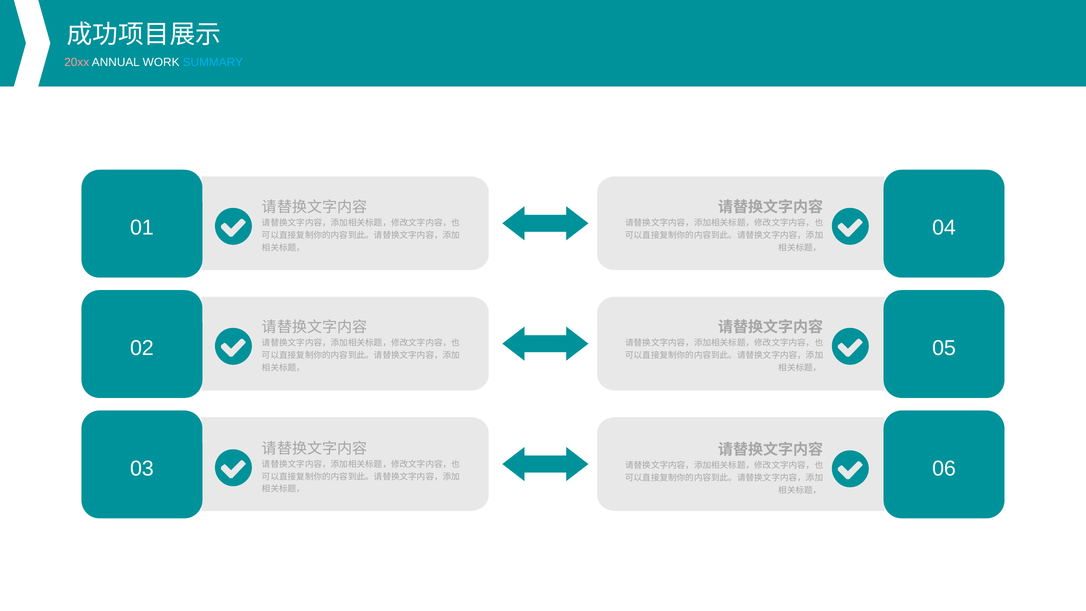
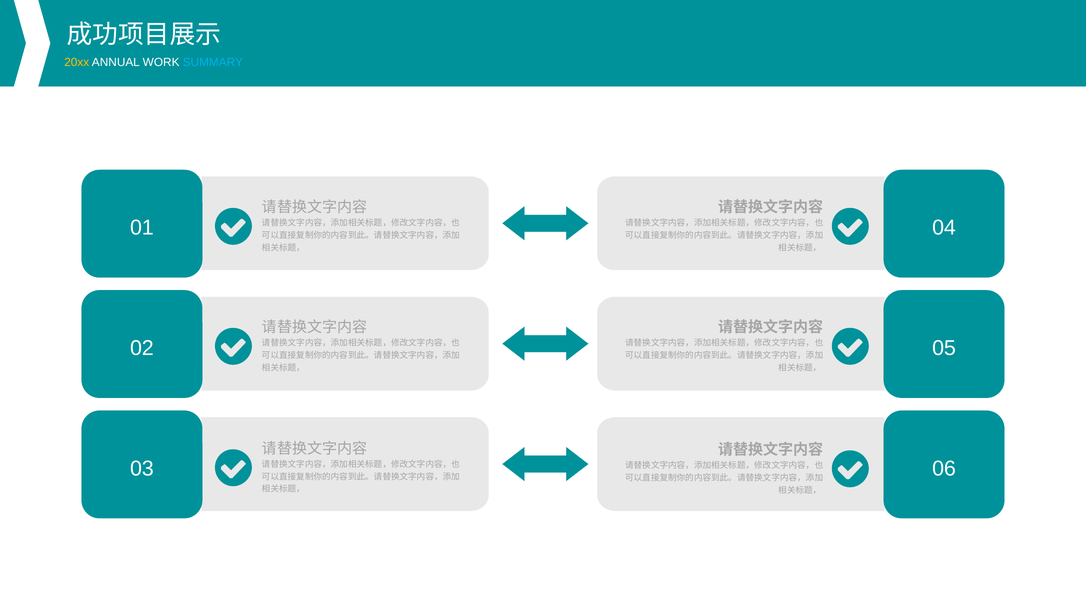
20xx colour: pink -> yellow
